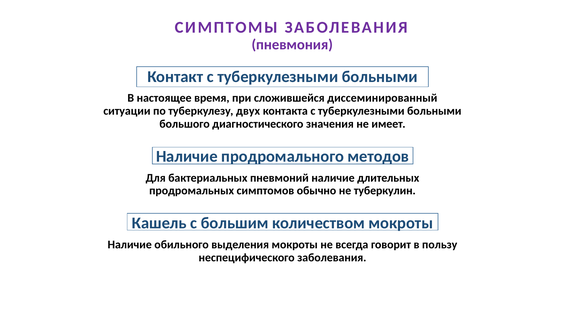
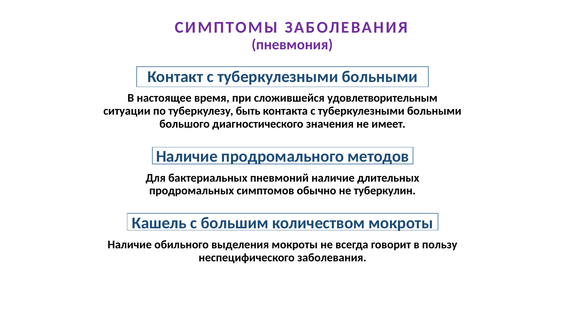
диссеминированный: диссеминированный -> удовлетворительным
двух: двух -> быть
